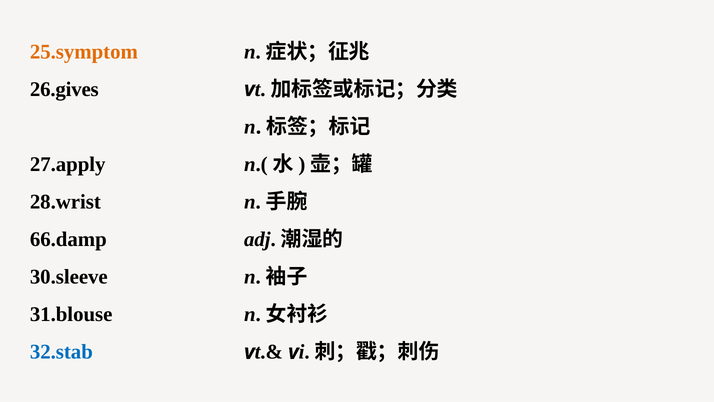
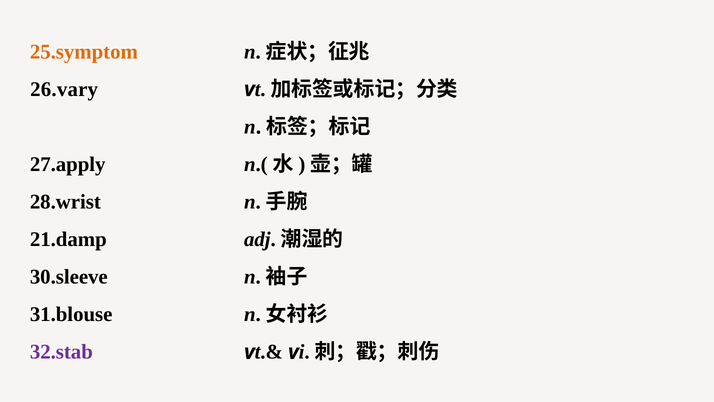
26.gives: 26.gives -> 26.vary
66.damp: 66.damp -> 21.damp
32.stab colour: blue -> purple
